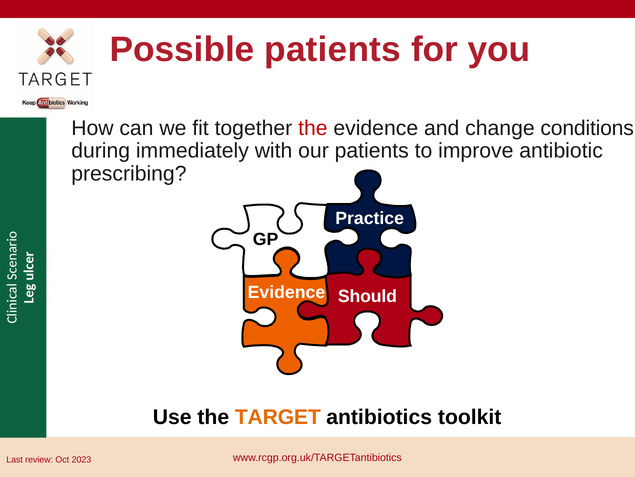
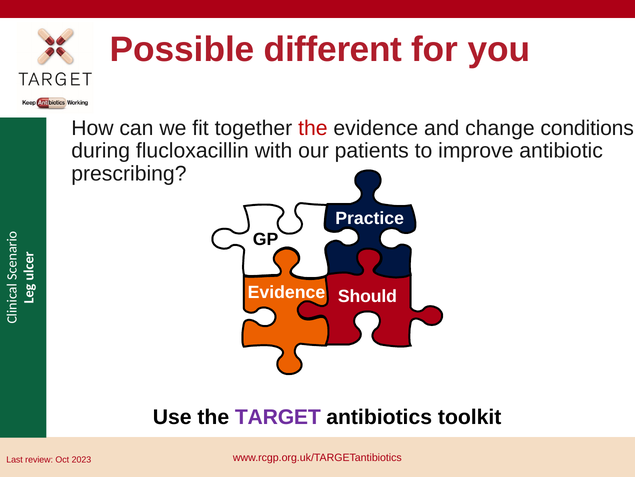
Possible patients: patients -> different
immediately: immediately -> flucloxacillin
TARGET colour: orange -> purple
